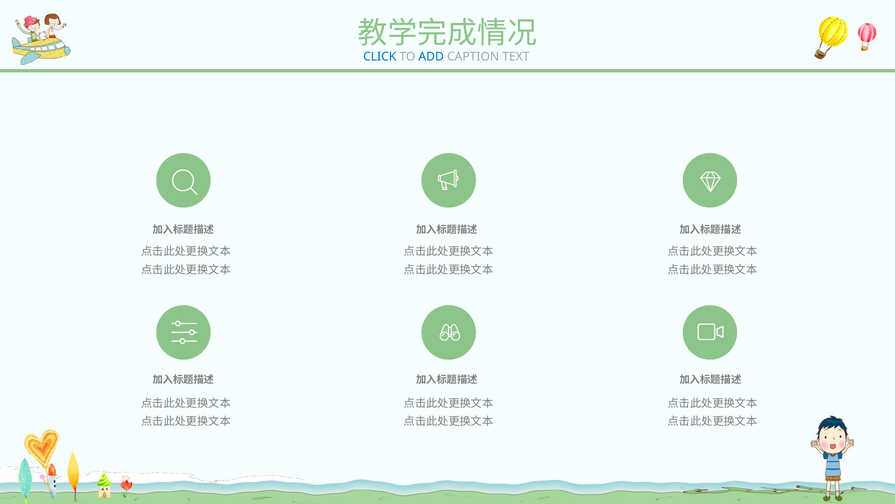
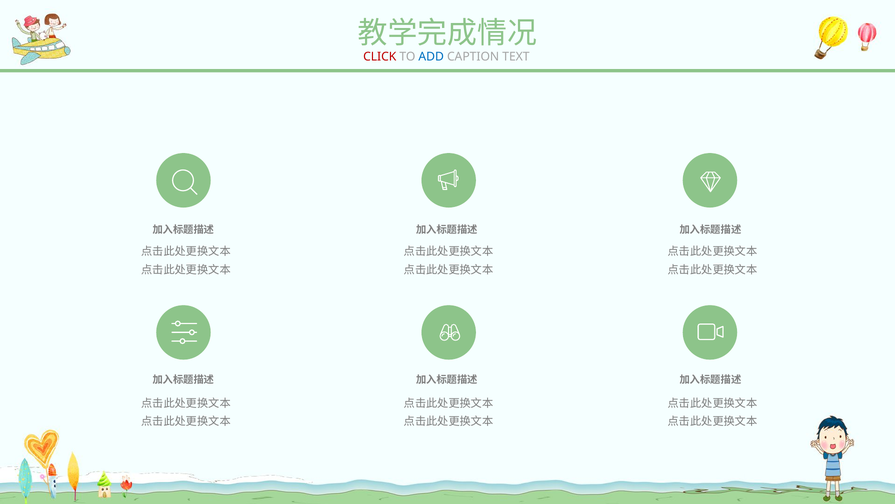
CLICK colour: blue -> red
